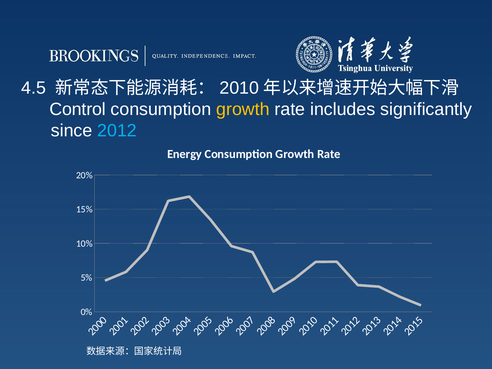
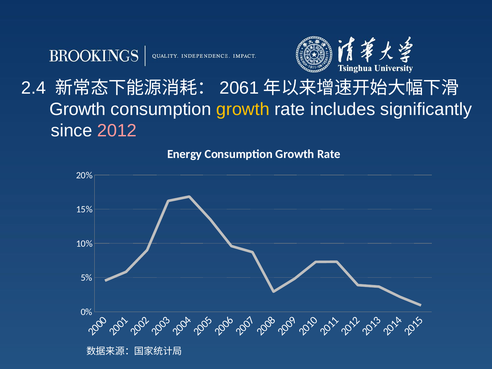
4.5: 4.5 -> 2.4
2010: 2010 -> 2061
Control at (78, 109): Control -> Growth
2012 colour: light blue -> pink
